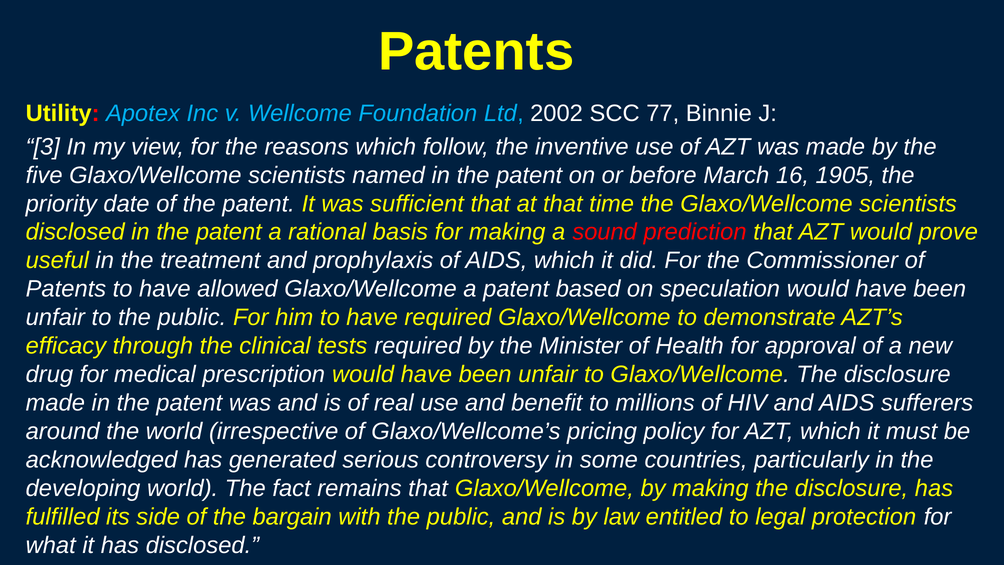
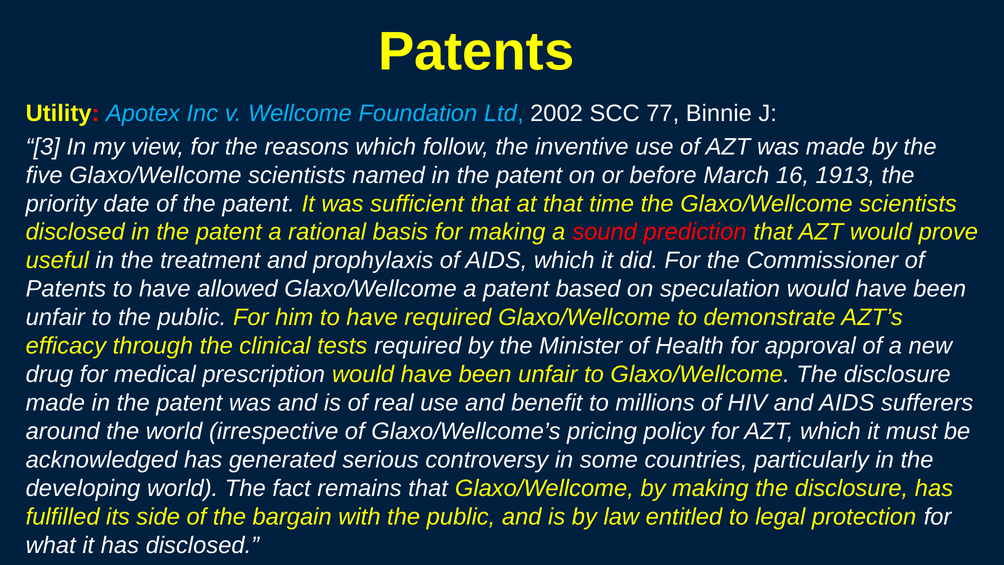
1905: 1905 -> 1913
